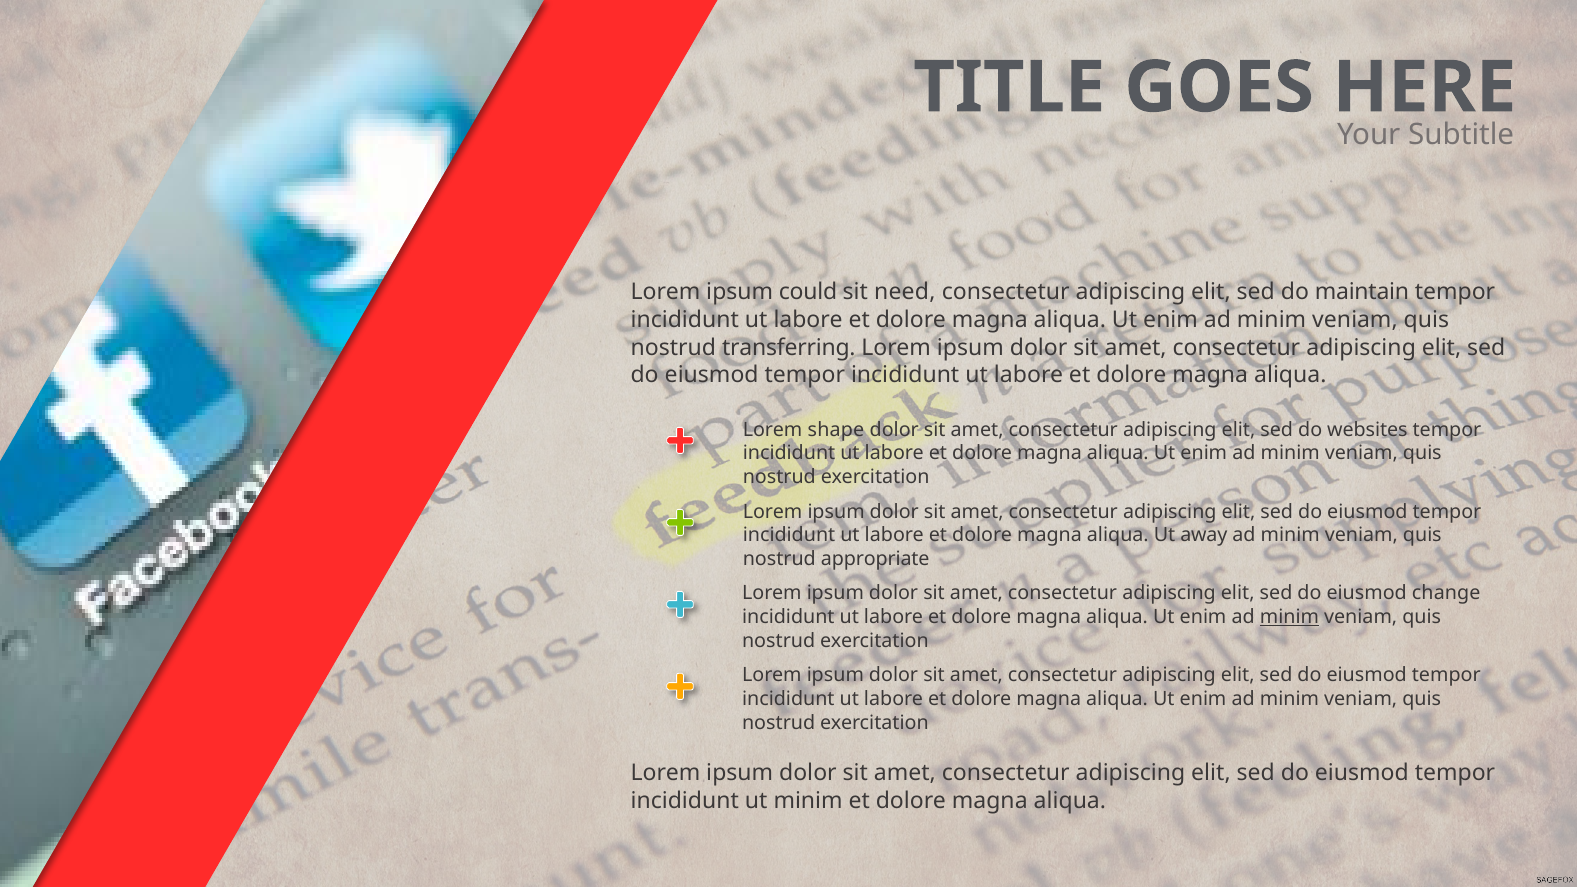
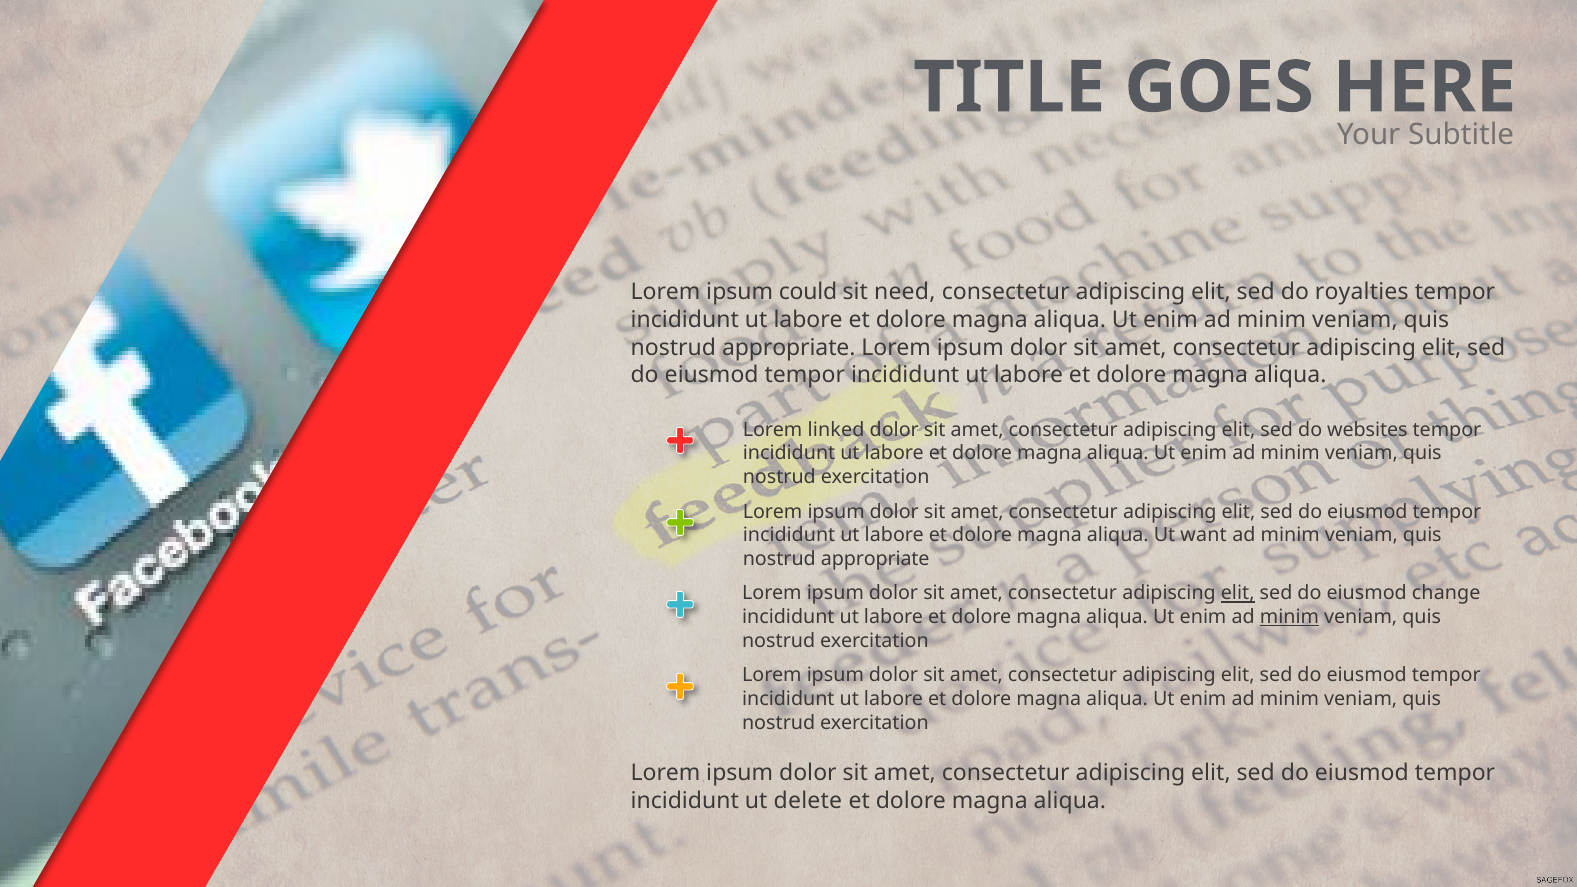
maintain: maintain -> royalties
transferring at (789, 347): transferring -> appropriate
shape: shape -> linked
away: away -> want
elit at (1238, 594) underline: none -> present
ut minim: minim -> delete
